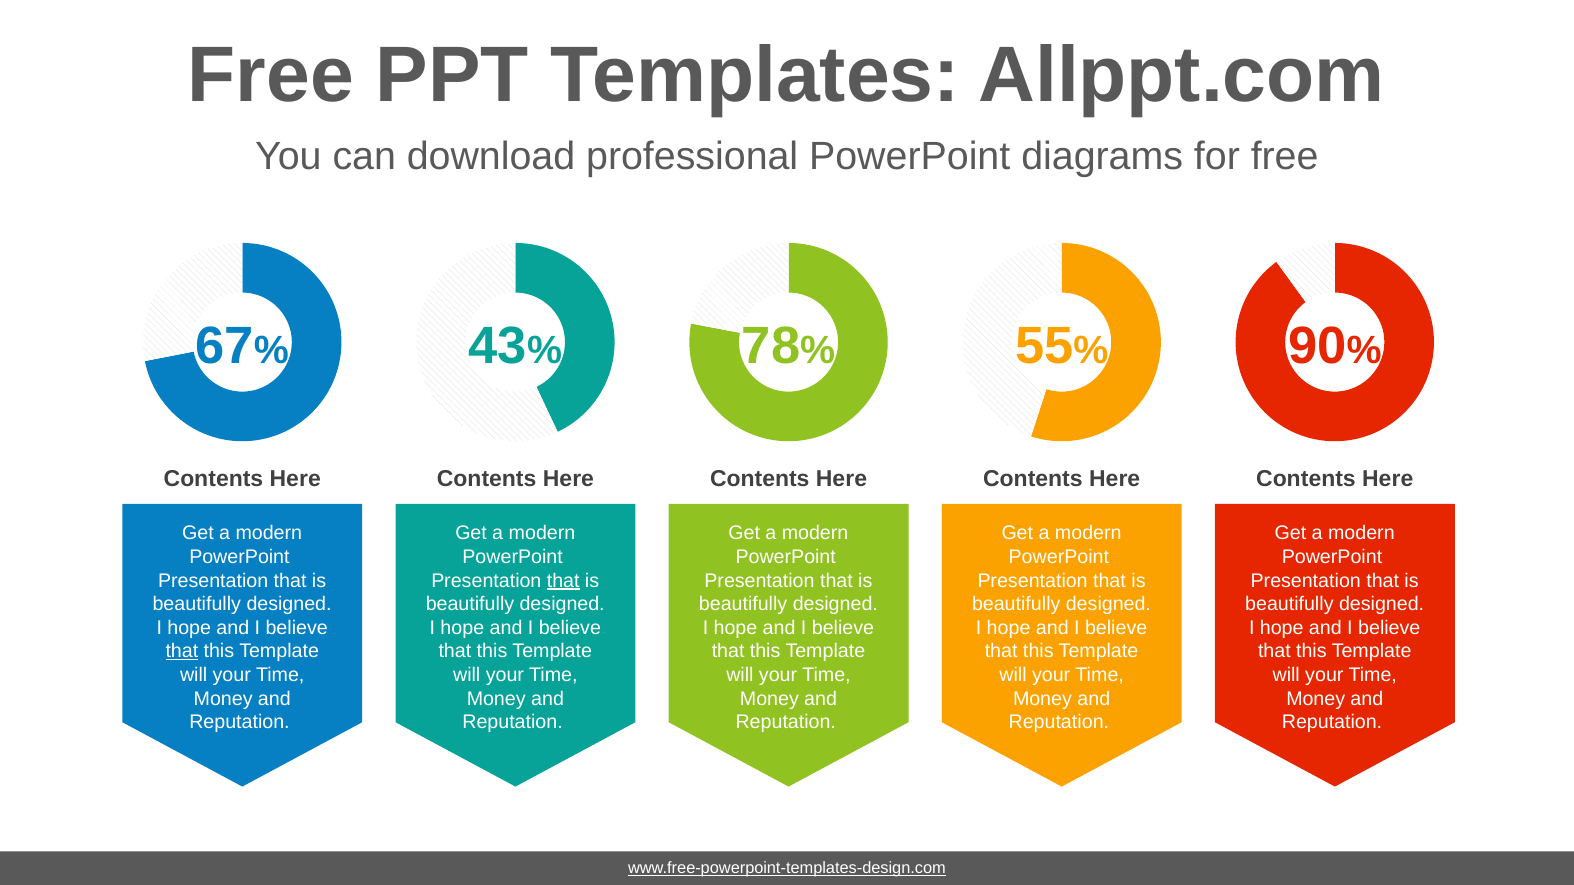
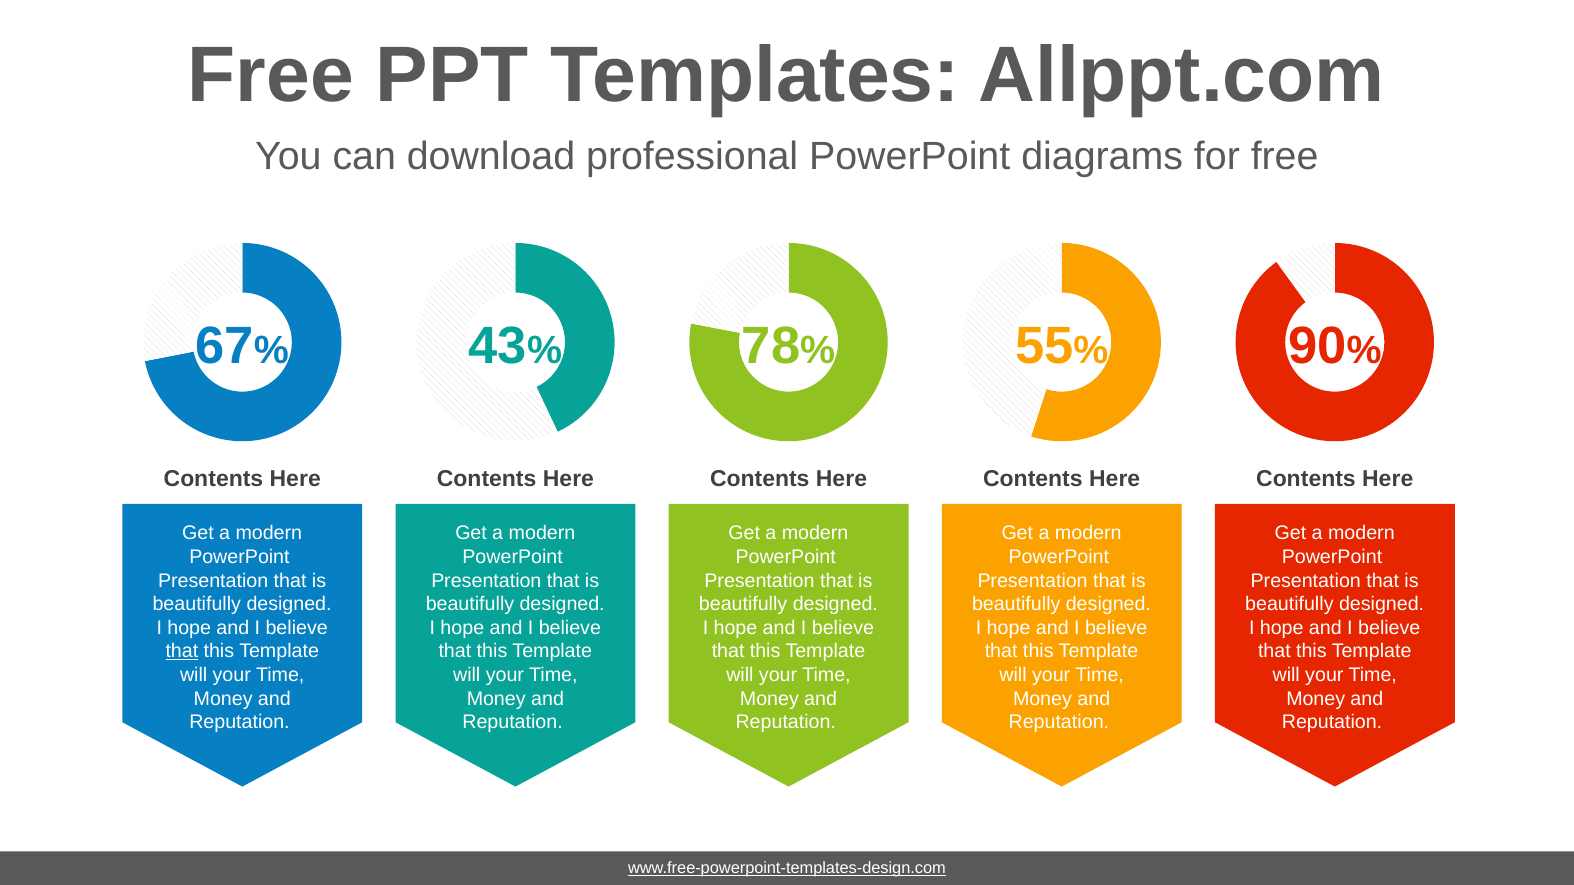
that at (563, 581) underline: present -> none
